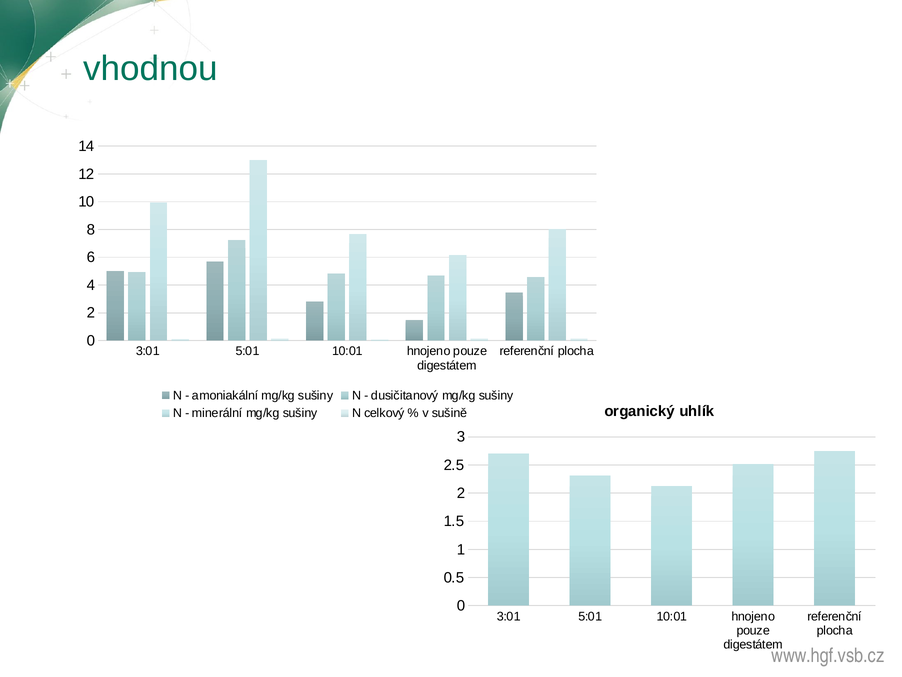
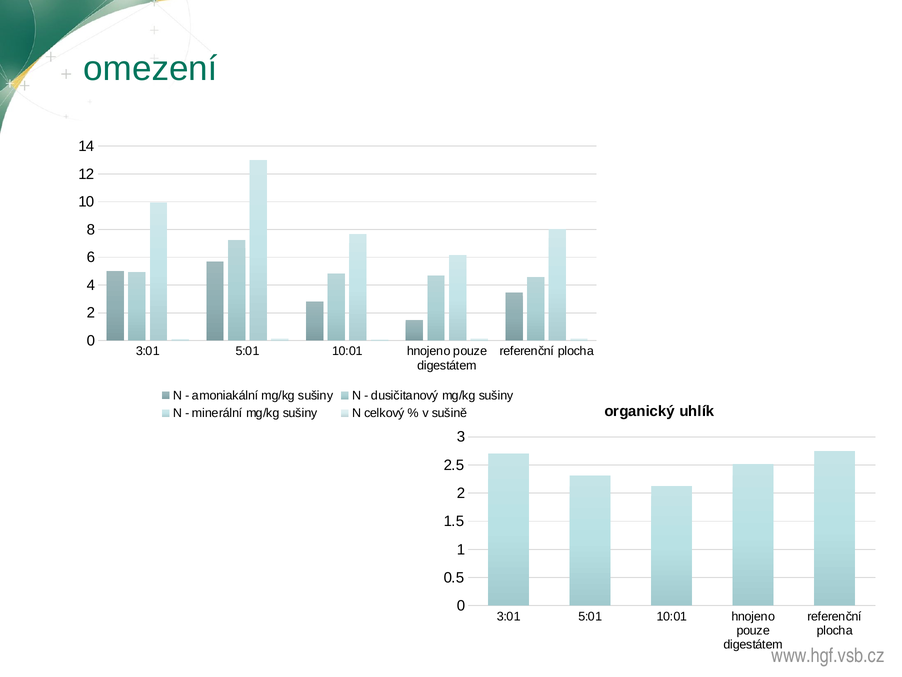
vhodnou: vhodnou -> omezení
